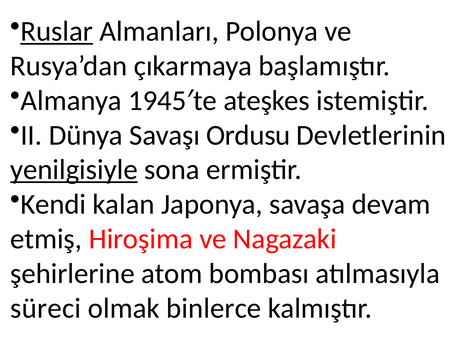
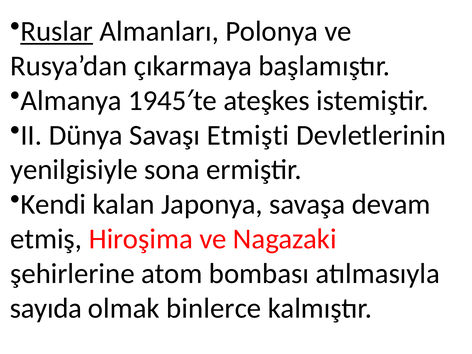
Ordusu: Ordusu -> Etmişti
yenilgisiyle underline: present -> none
süreci: süreci -> sayıda
